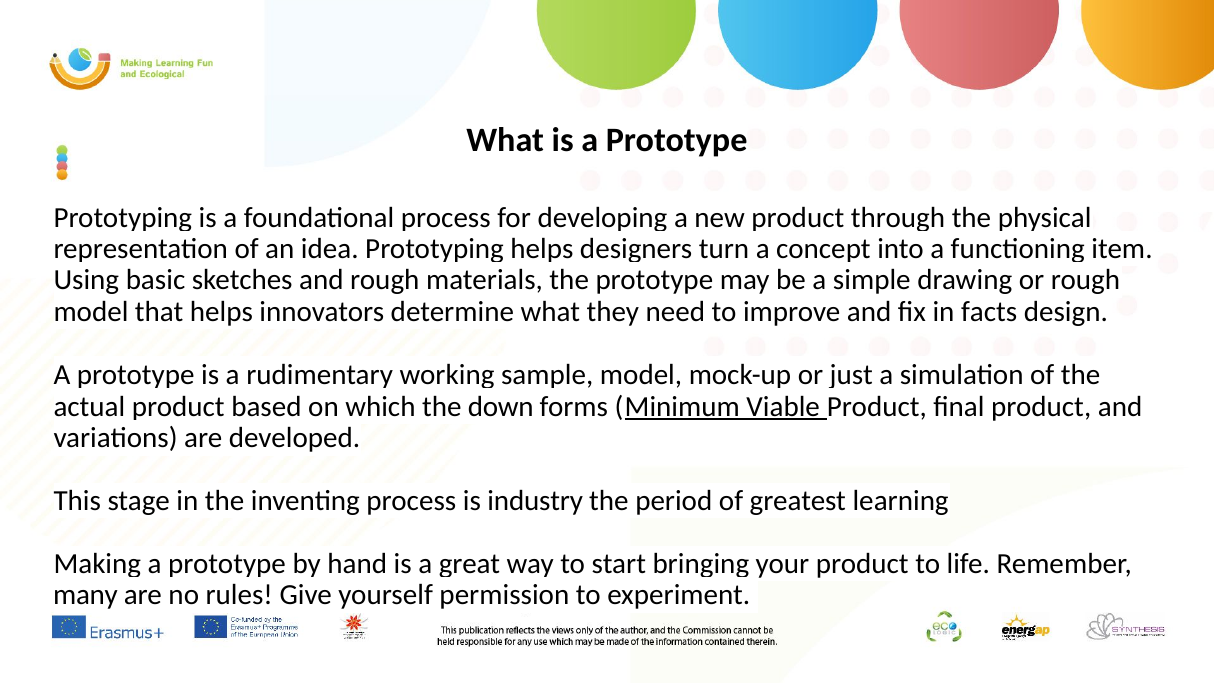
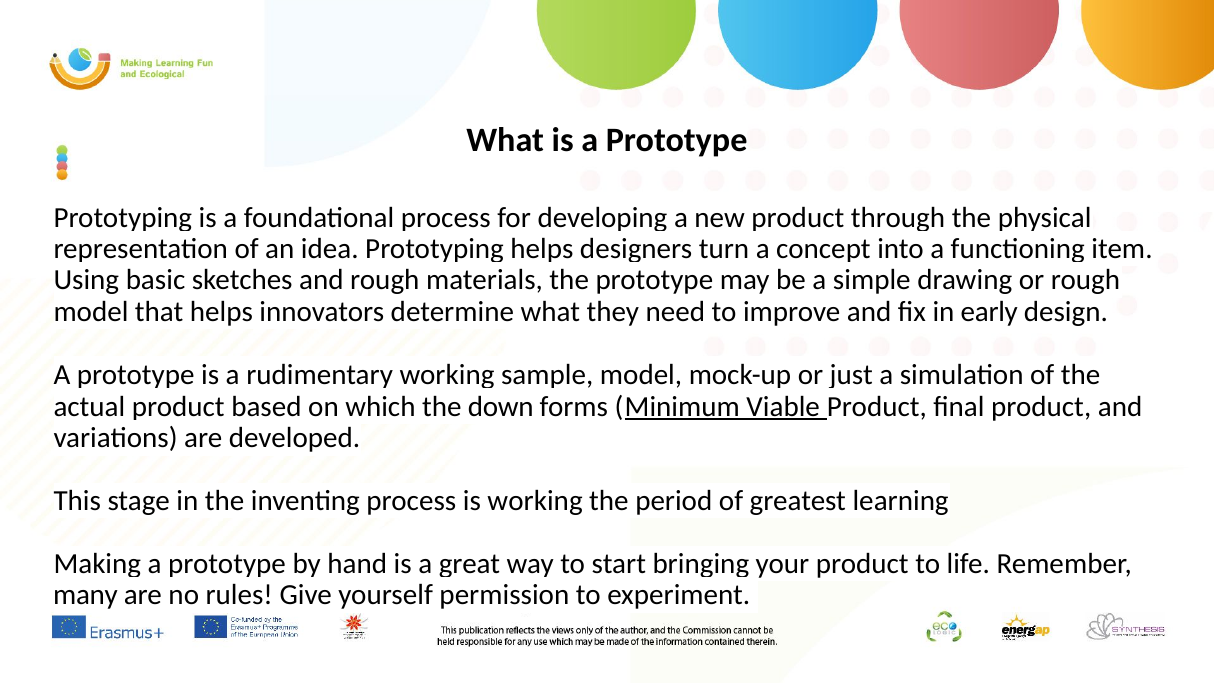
facts: facts -> early
is industry: industry -> working
